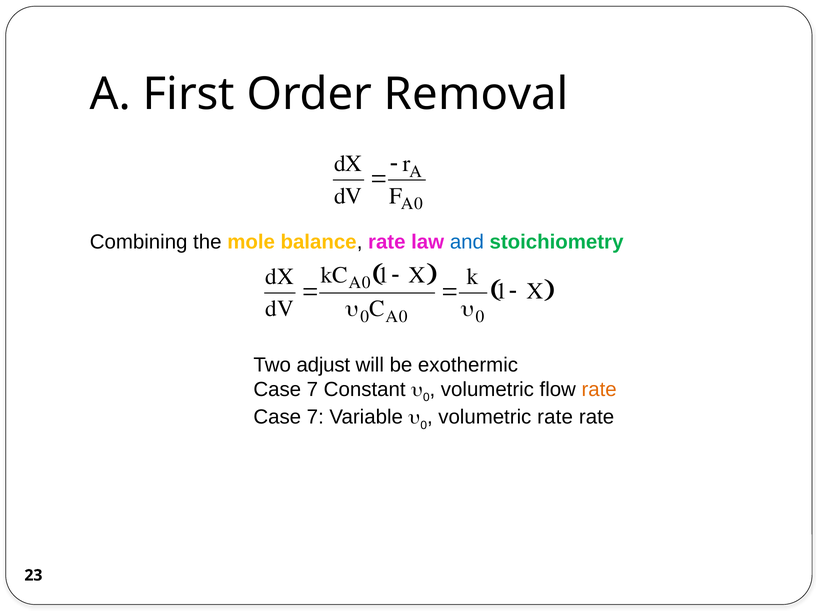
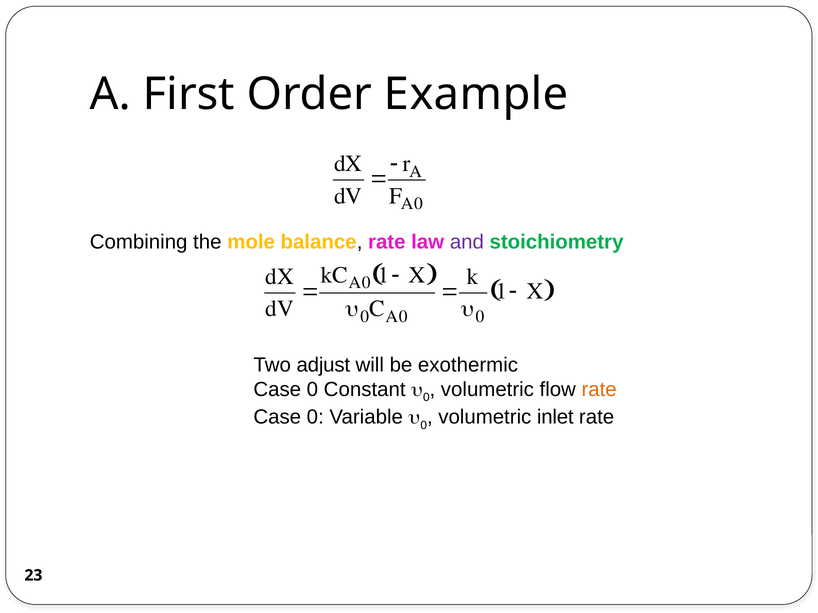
Removal: Removal -> Example
and colour: blue -> purple
7 at (312, 390): 7 -> 0
7 at (315, 418): 7 -> 0
volumetric rate: rate -> inlet
